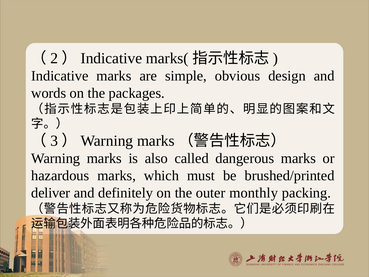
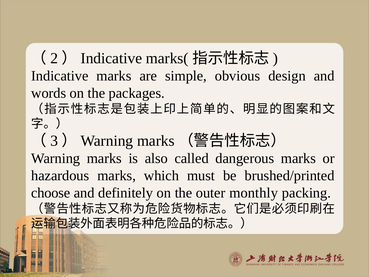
deliver: deliver -> choose
